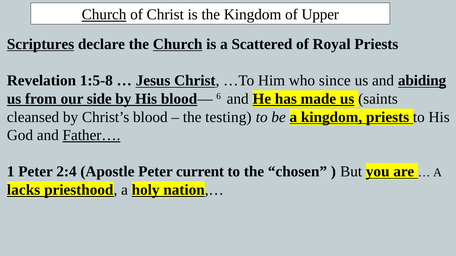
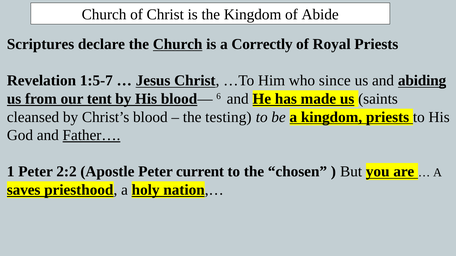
Church at (104, 15) underline: present -> none
Upper: Upper -> Abide
Scriptures underline: present -> none
Scattered: Scattered -> Correctly
1:5-8: 1:5-8 -> 1:5-7
side: side -> tent
2:4: 2:4 -> 2:2
lacks: lacks -> saves
